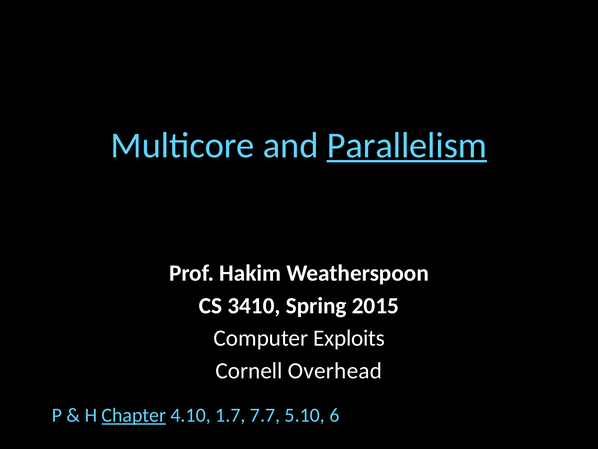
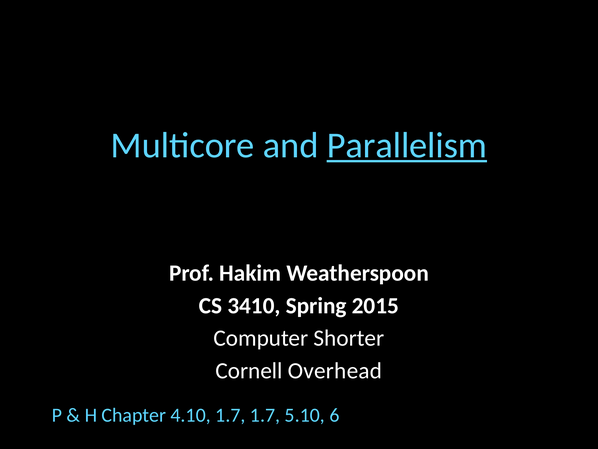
Exploits: Exploits -> Shorter
Chapter underline: present -> none
1.7 7.7: 7.7 -> 1.7
